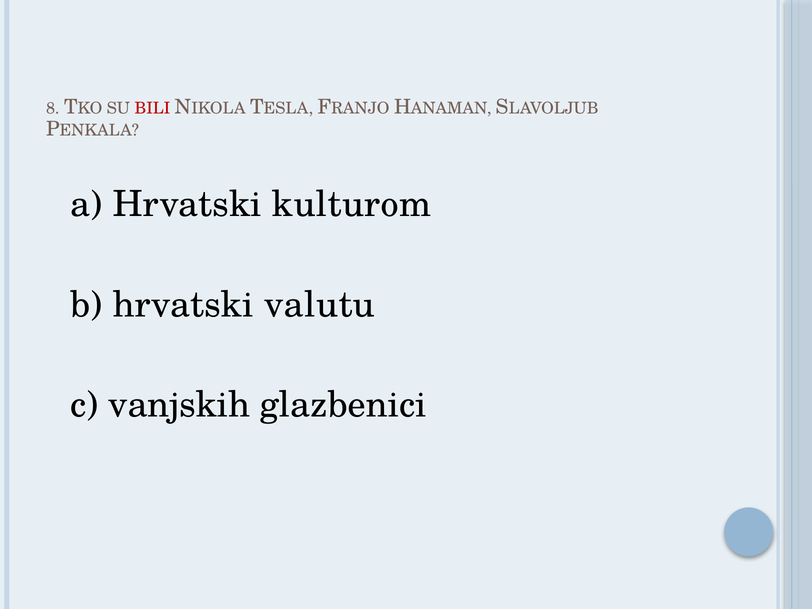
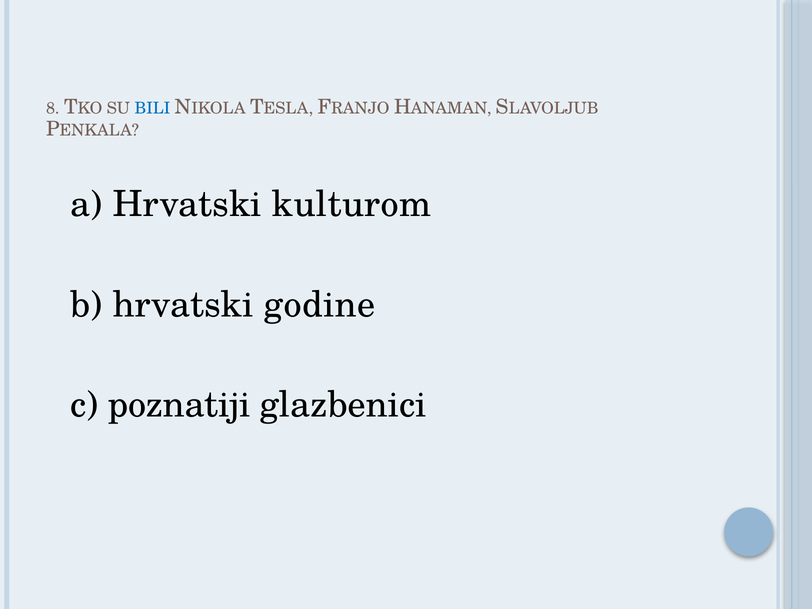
BILI colour: red -> blue
valutu: valutu -> godine
vanjskih: vanjskih -> poznatiji
